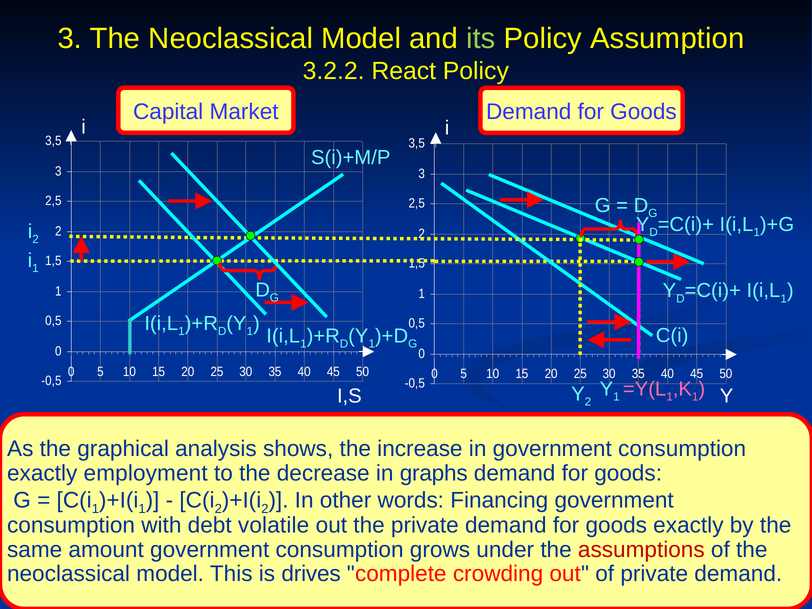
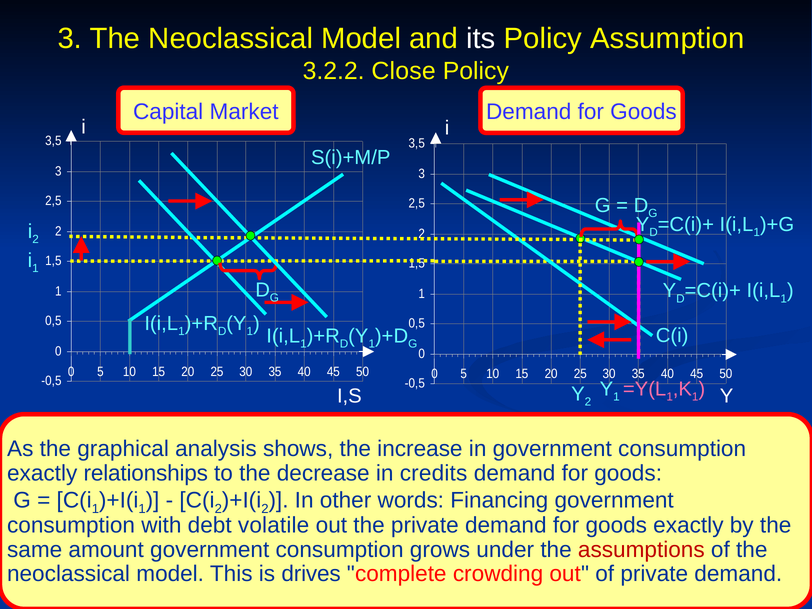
its colour: light green -> white
React: React -> Close
employment: employment -> relationships
graphs: graphs -> credits
